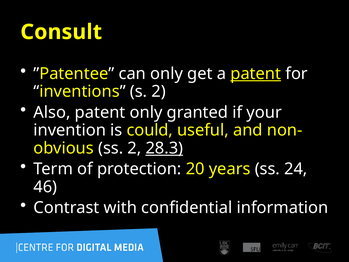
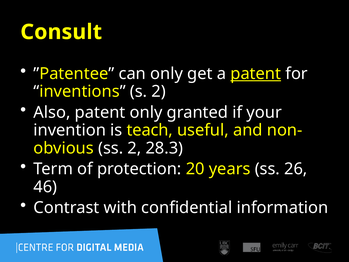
could: could -> teach
28.3 underline: present -> none
24: 24 -> 26
